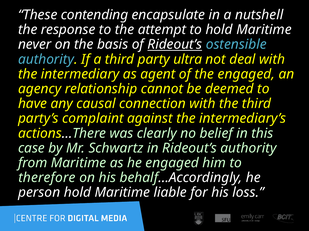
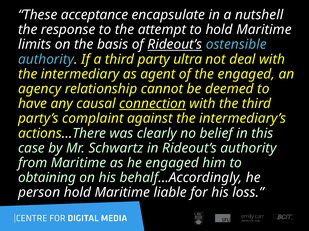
contending: contending -> acceptance
never: never -> limits
connection underline: none -> present
therefore: therefore -> obtaining
